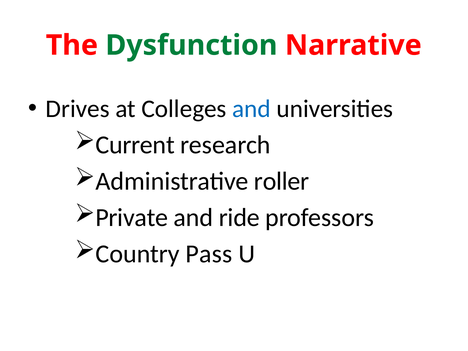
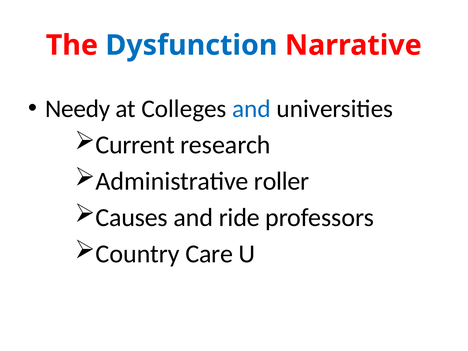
Dysfunction colour: green -> blue
Drives: Drives -> Needy
Private: Private -> Causes
Pass: Pass -> Care
